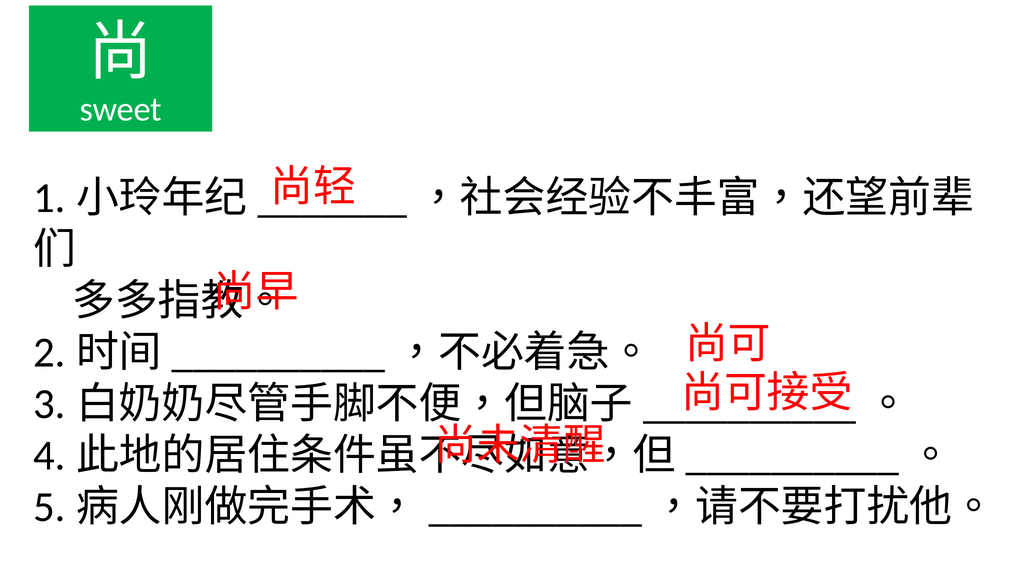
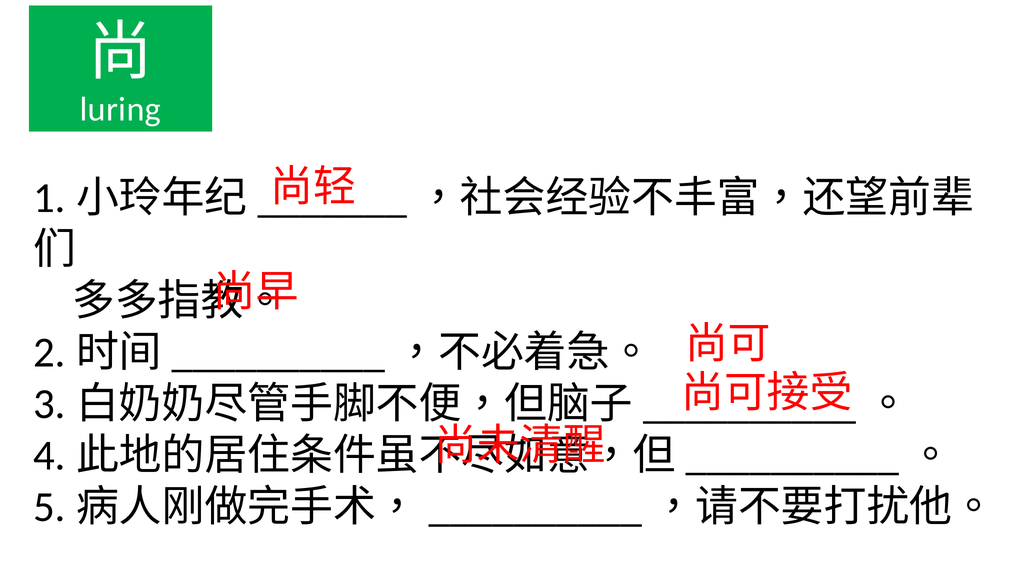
sweet: sweet -> luring
